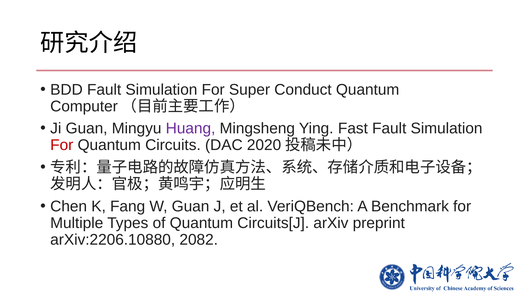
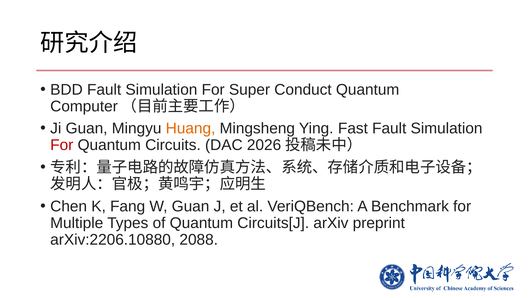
Huang colour: purple -> orange
2020: 2020 -> 2026
2082: 2082 -> 2088
